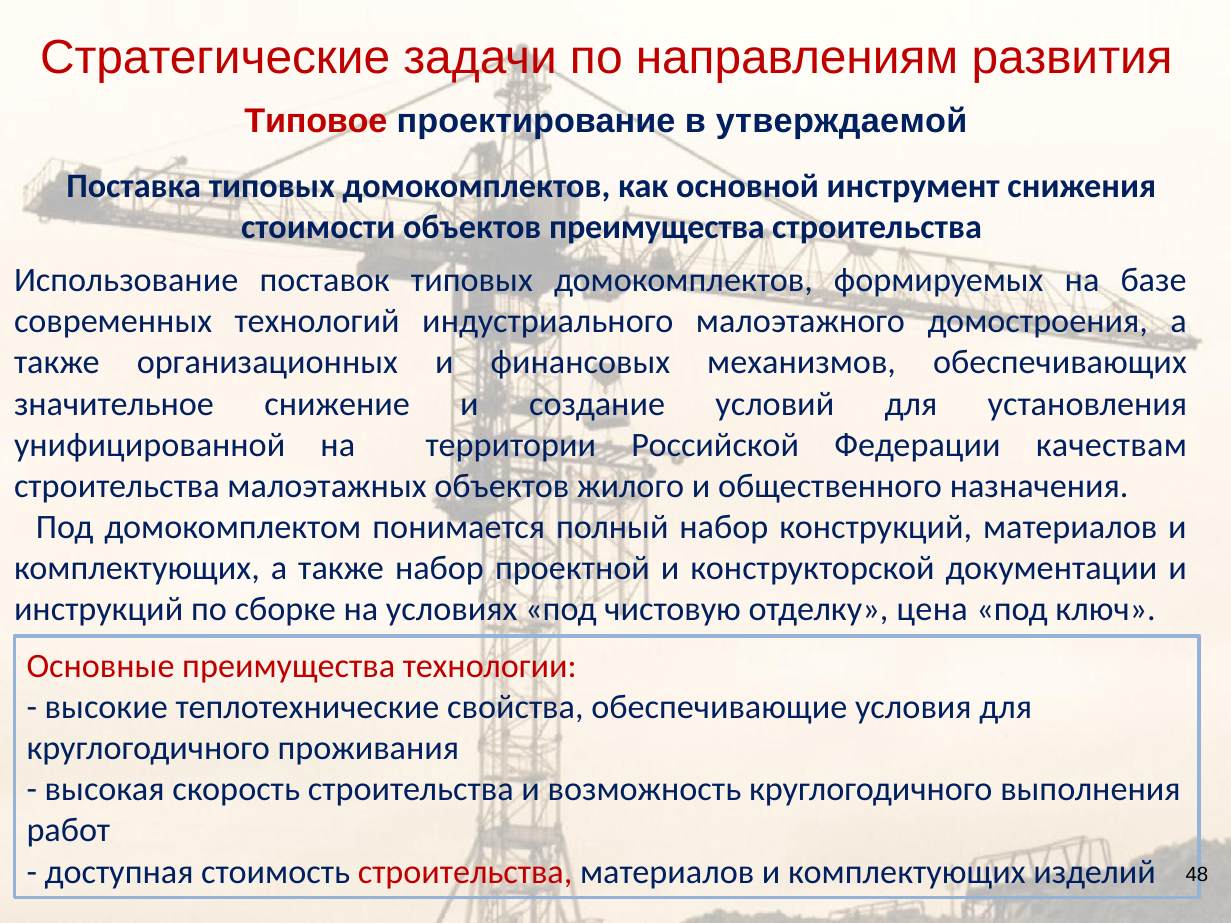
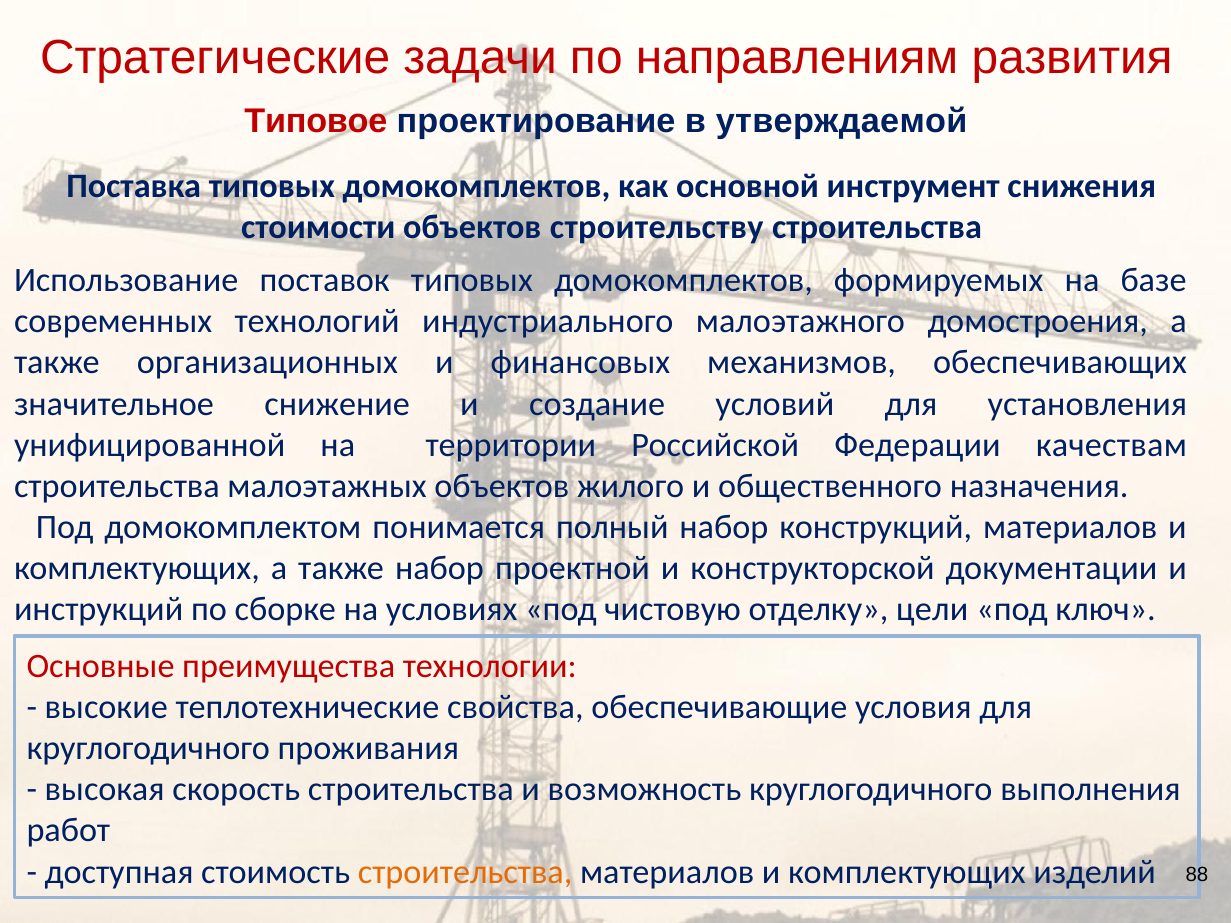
объектов преимущества: преимущества -> строительству
цена: цена -> цели
строительства at (465, 872) colour: red -> orange
48: 48 -> 88
